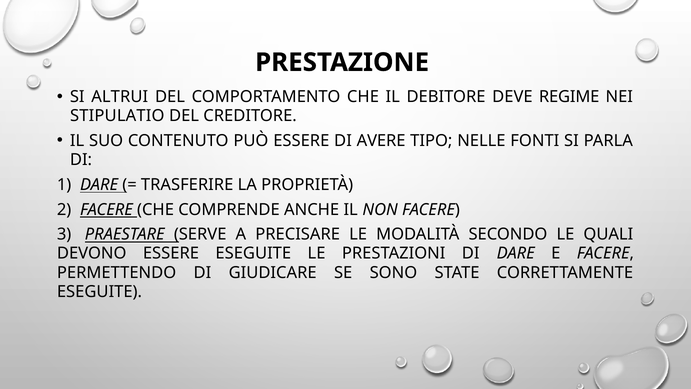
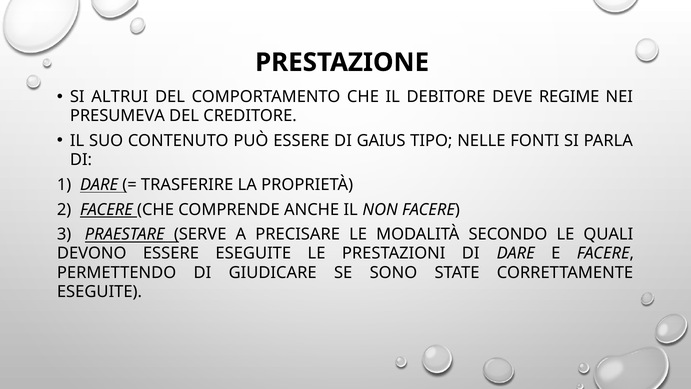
STIPULATIO: STIPULATIO -> PRESUMEVA
AVERE: AVERE -> GAIUS
